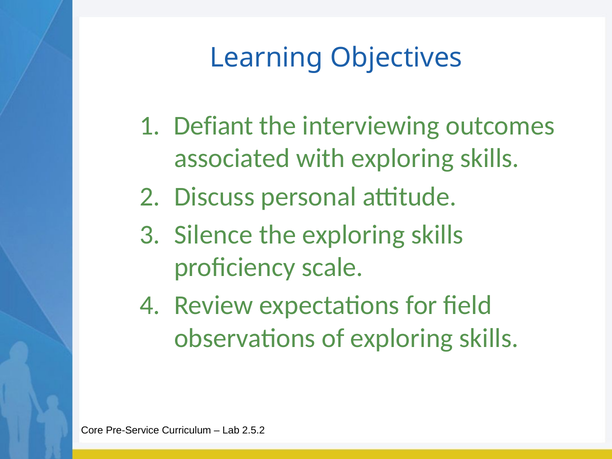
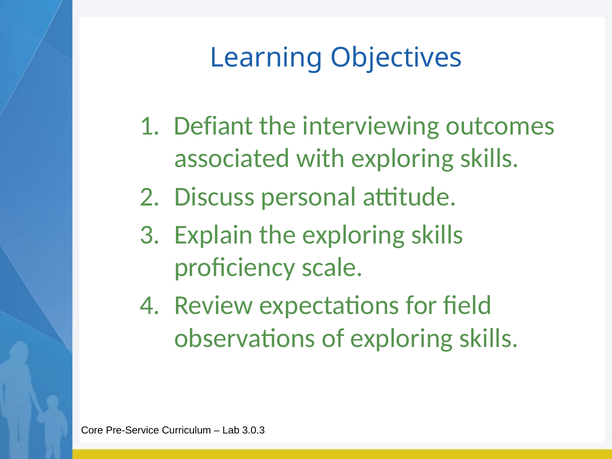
Silence: Silence -> Explain
2.5.2: 2.5.2 -> 3.0.3
